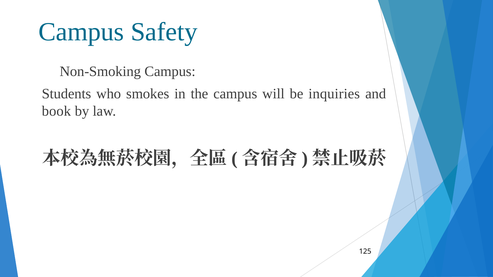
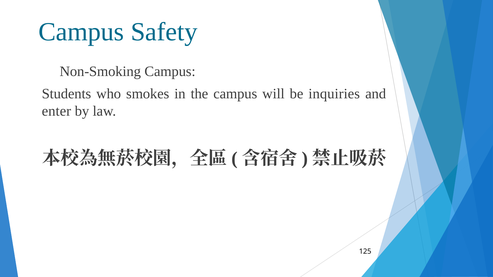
book: book -> enter
